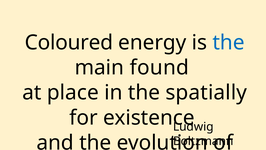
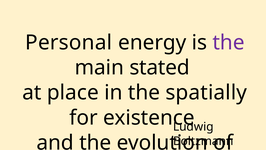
Coloured: Coloured -> Personal
the at (228, 42) colour: blue -> purple
found: found -> stated
